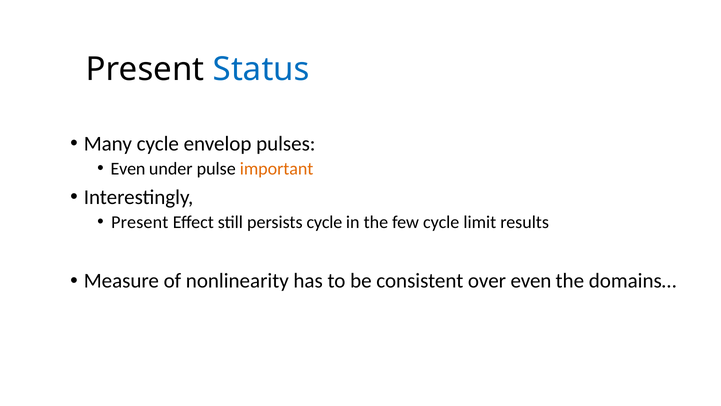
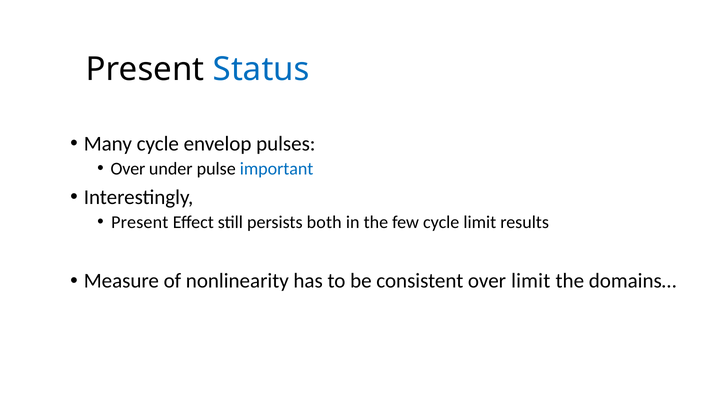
Even at (128, 169): Even -> Over
important colour: orange -> blue
persists cycle: cycle -> both
over even: even -> limit
